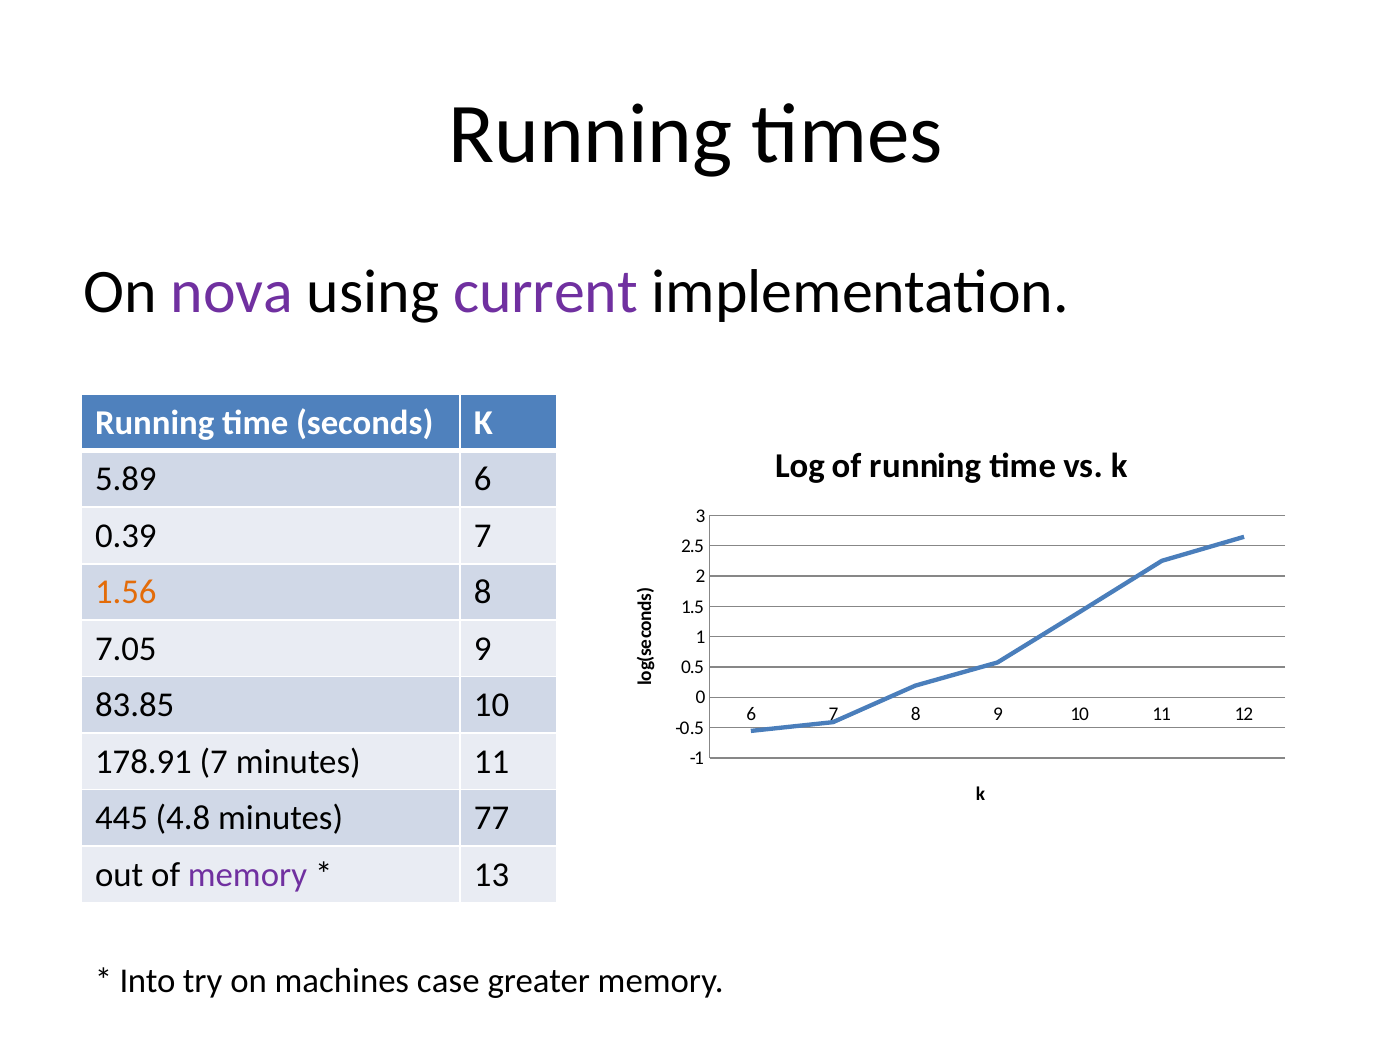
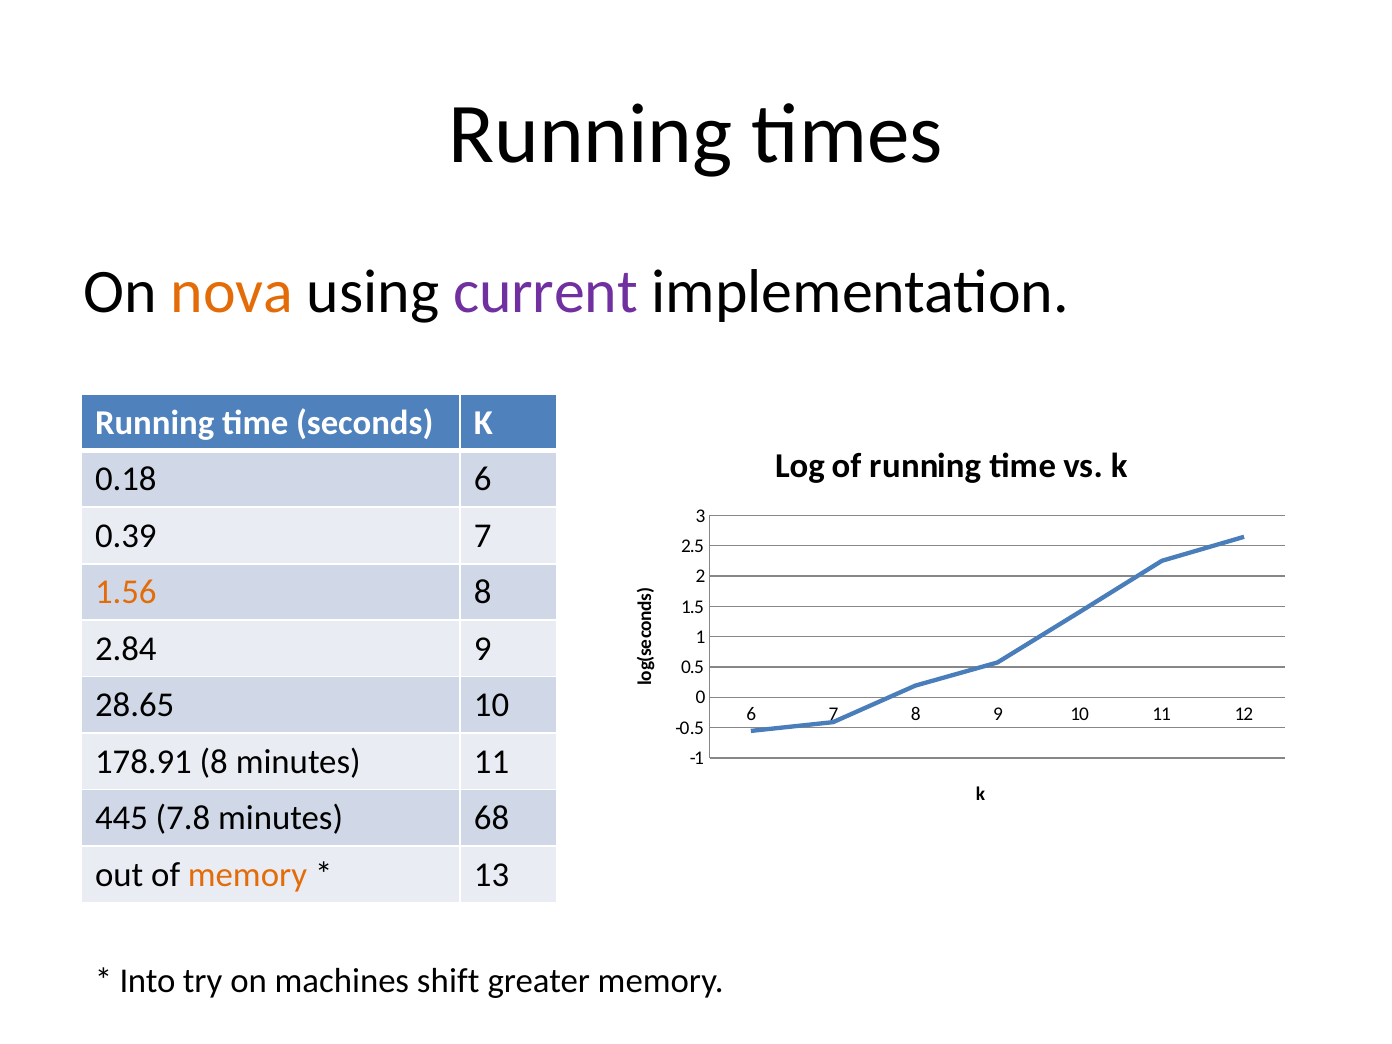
nova colour: purple -> orange
5.89: 5.89 -> 0.18
7.05: 7.05 -> 2.84
83.85: 83.85 -> 28.65
178.91 7: 7 -> 8
4.8: 4.8 -> 7.8
77: 77 -> 68
memory at (247, 875) colour: purple -> orange
case: case -> shift
